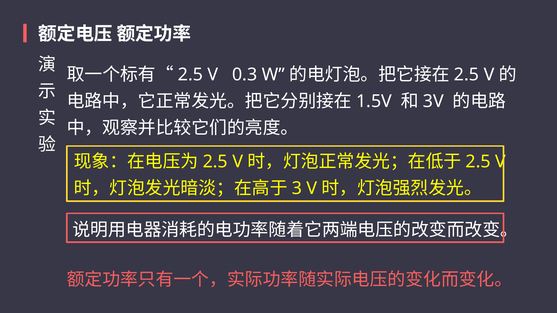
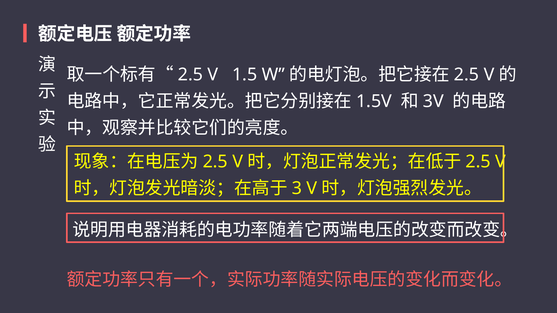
0.3: 0.3 -> 1.5
